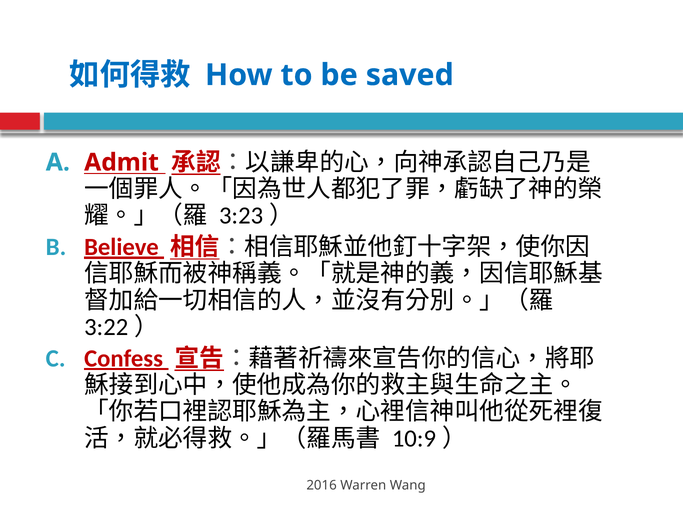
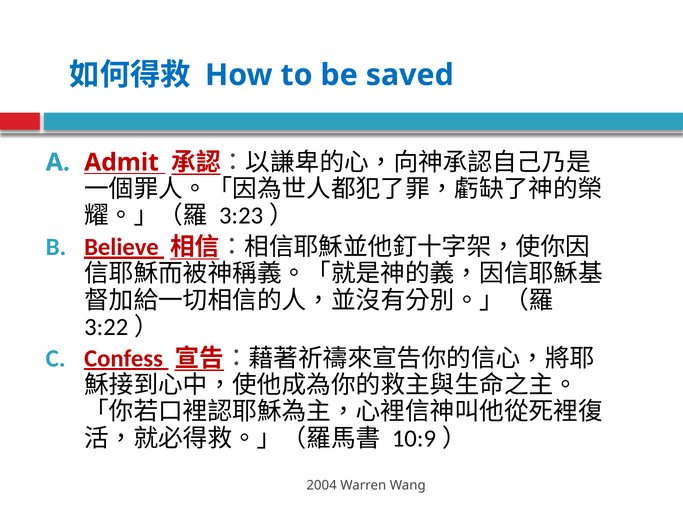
2016: 2016 -> 2004
